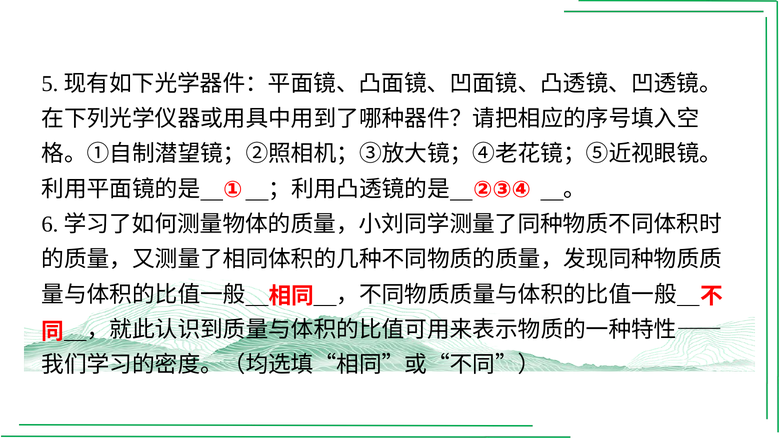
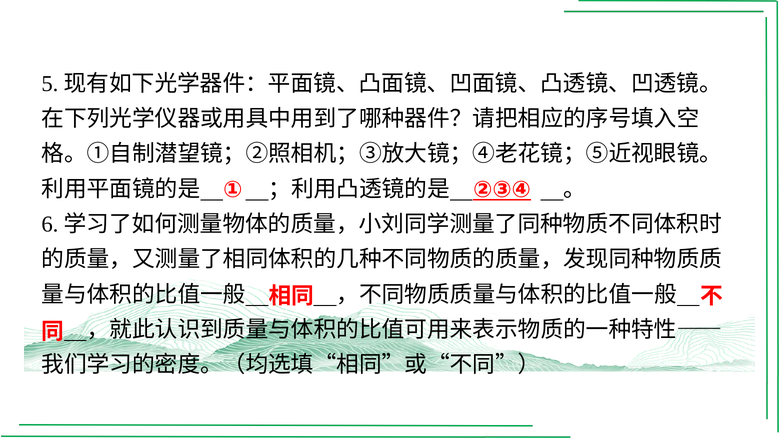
②③④ underline: none -> present
